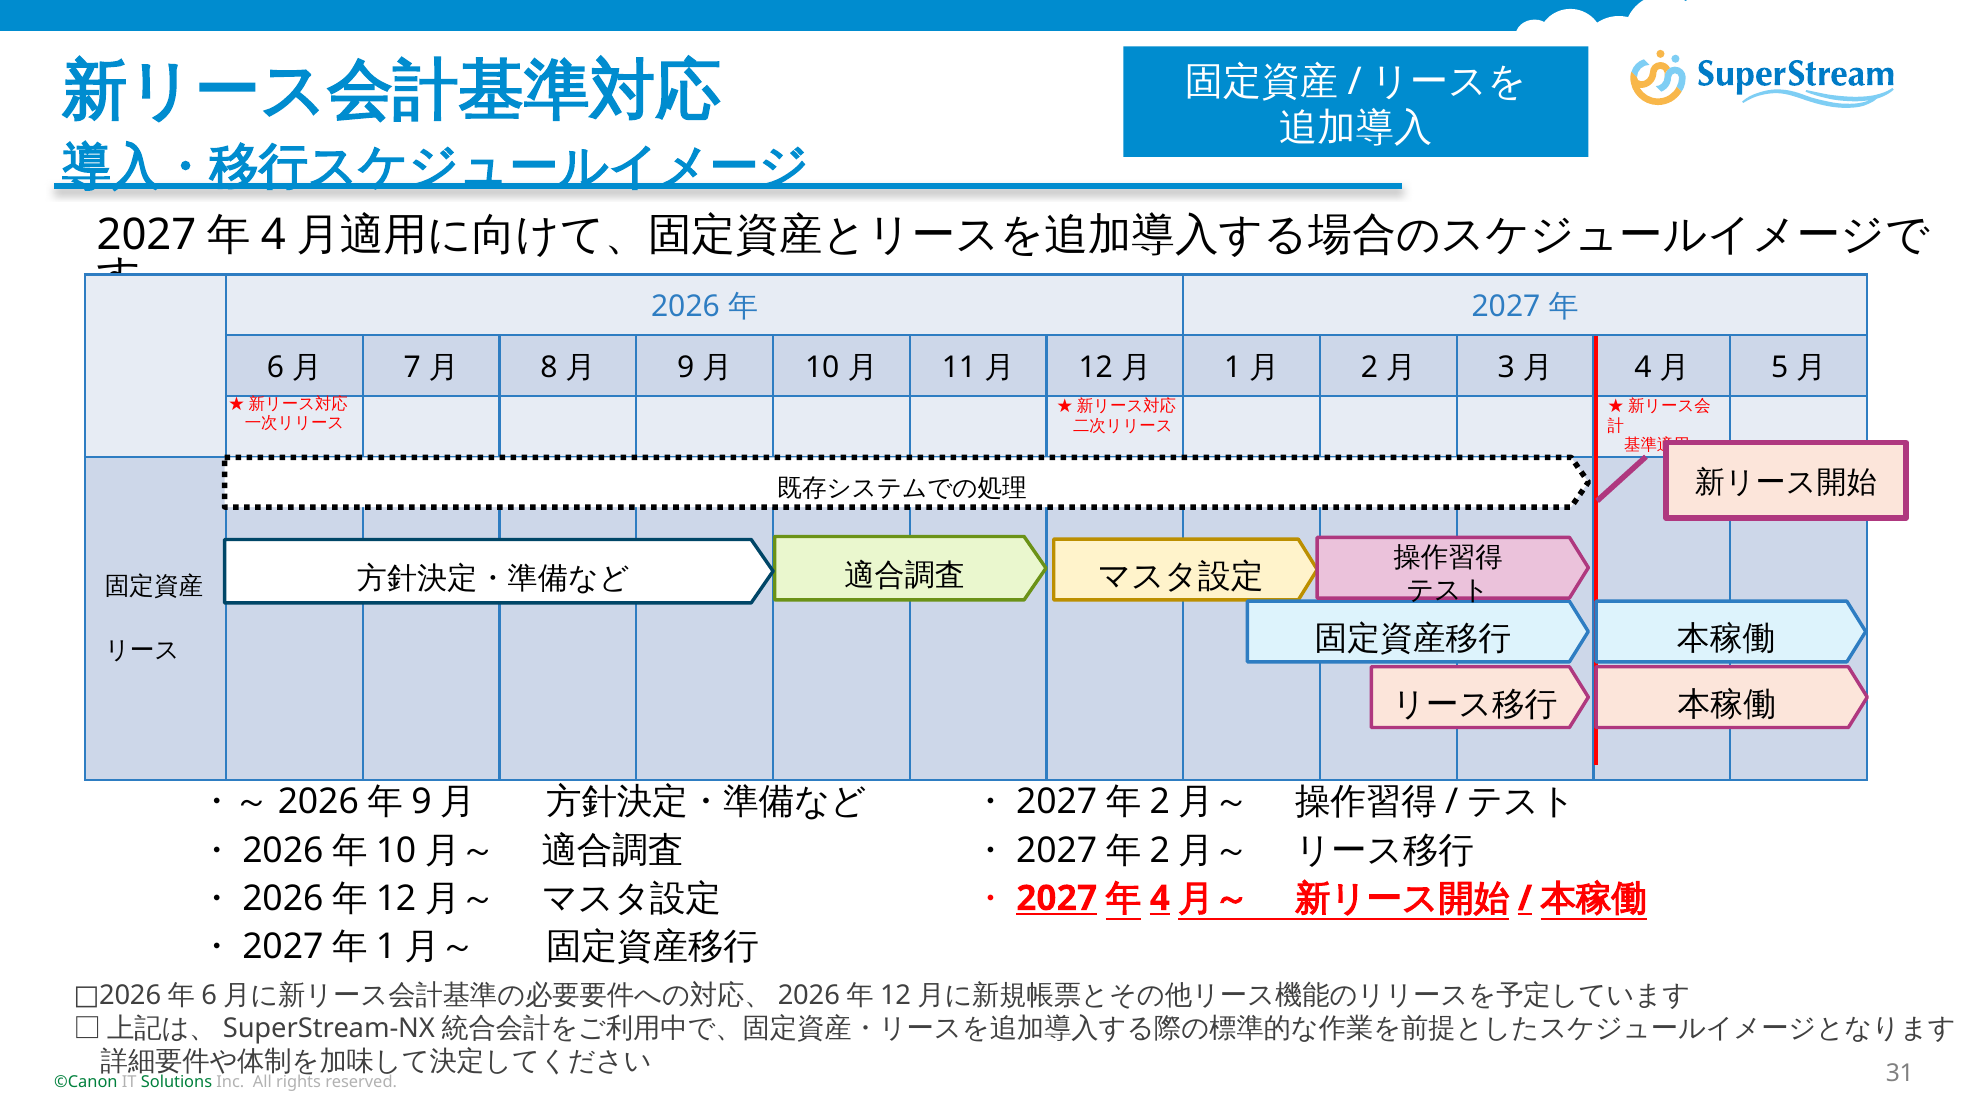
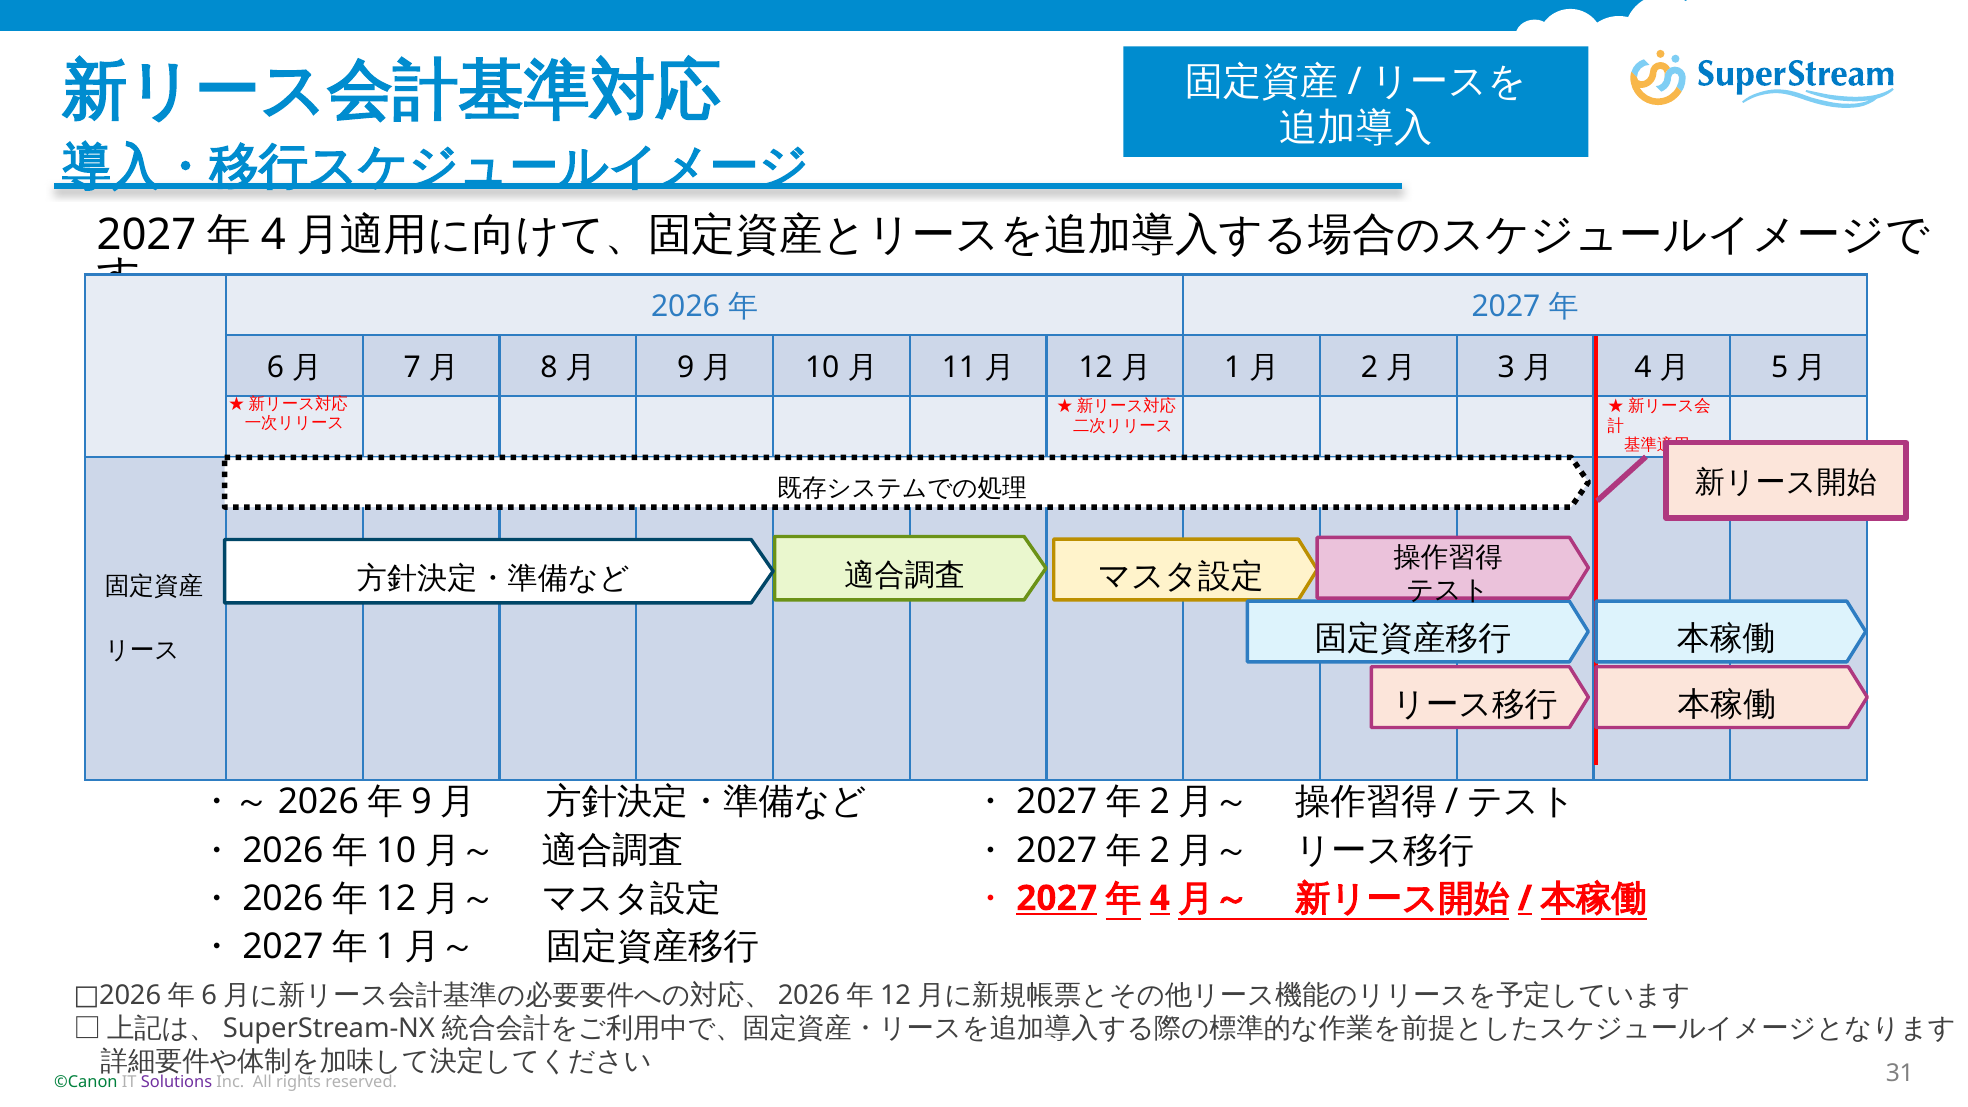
Solutions colour: green -> purple
